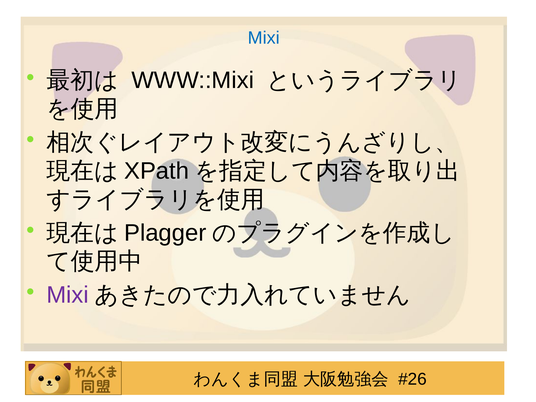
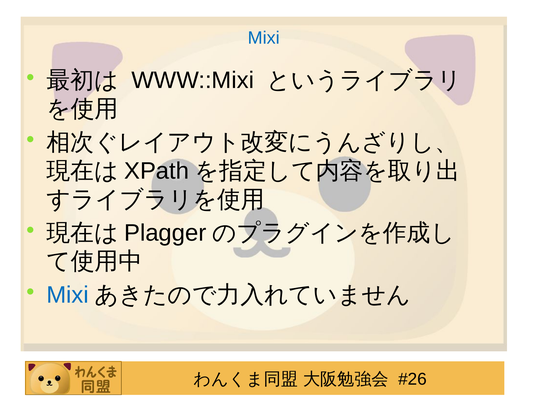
Mixi at (68, 295) colour: purple -> blue
